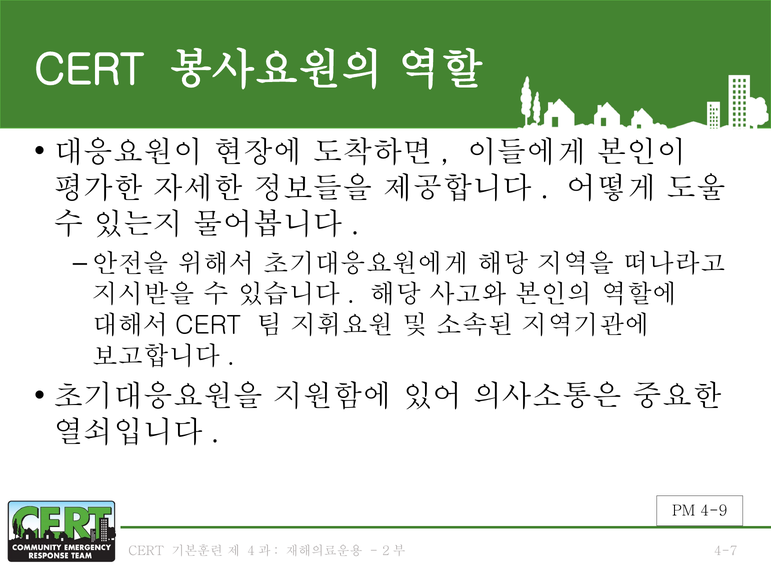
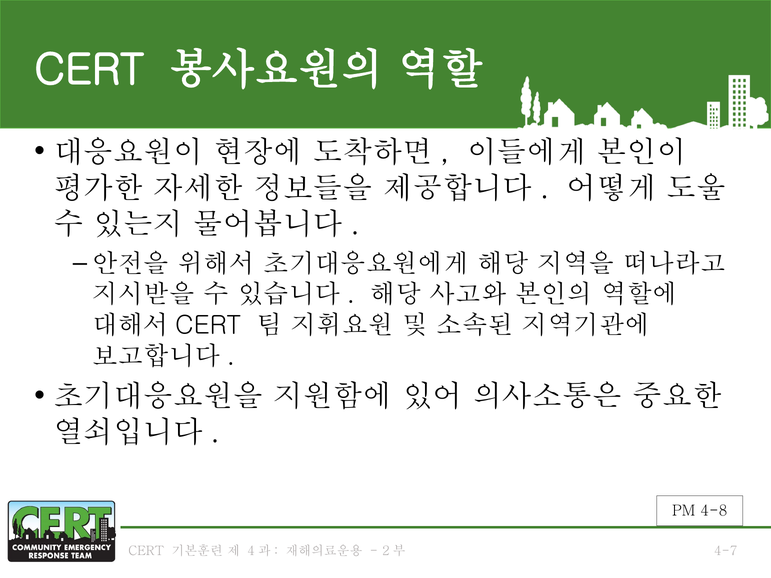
4-9: 4-9 -> 4-8
